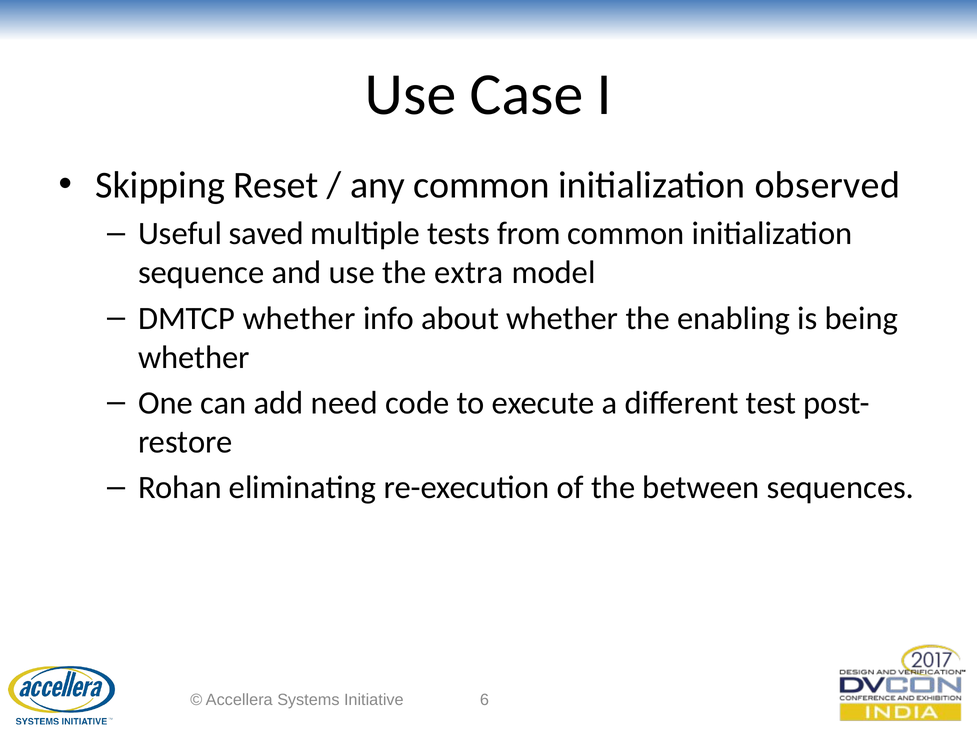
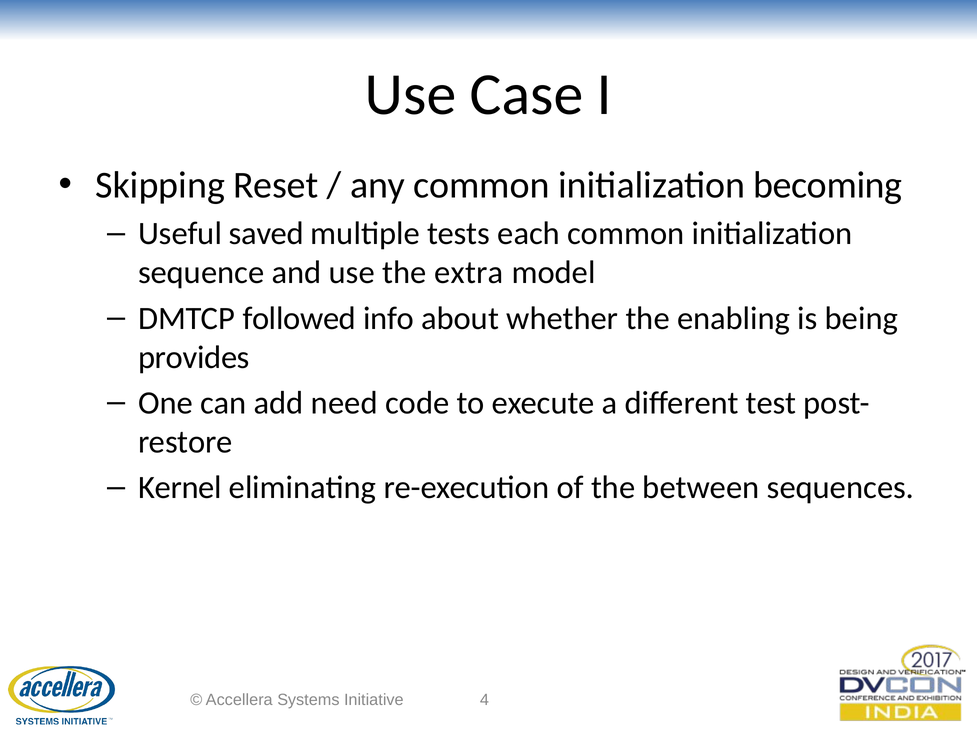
observed: observed -> becoming
from: from -> each
DMTCP whether: whether -> followed
whether at (194, 357): whether -> provides
Rohan: Rohan -> Kernel
6: 6 -> 4
